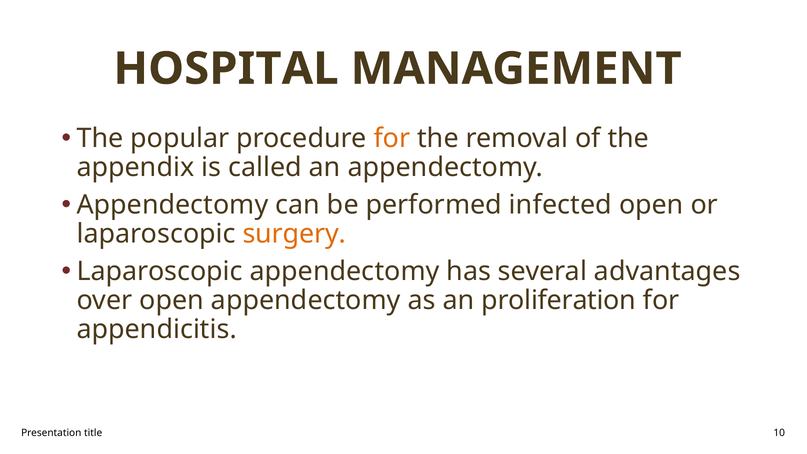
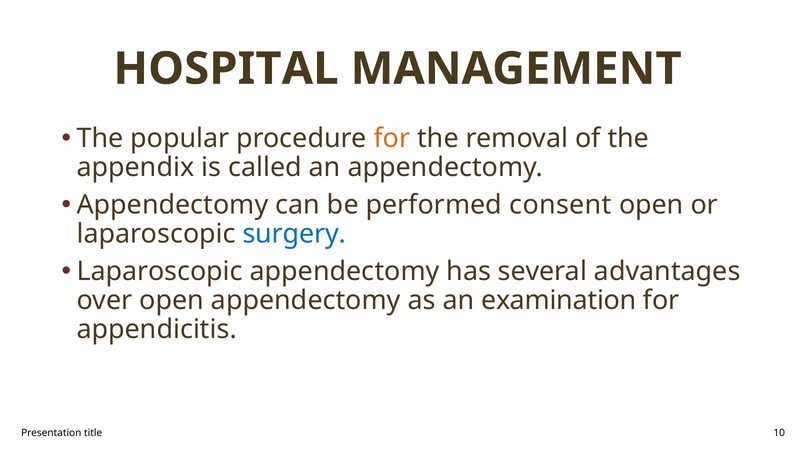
infected: infected -> consent
surgery colour: orange -> blue
proliferation: proliferation -> examination
